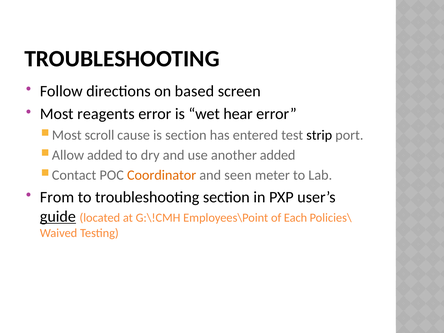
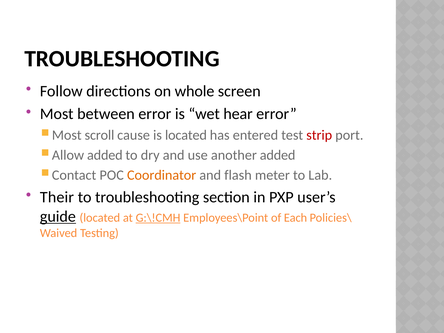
based: based -> whole
reagents: reagents -> between
is section: section -> located
strip colour: black -> red
seen: seen -> flash
From: From -> Their
G:\!CMH underline: none -> present
